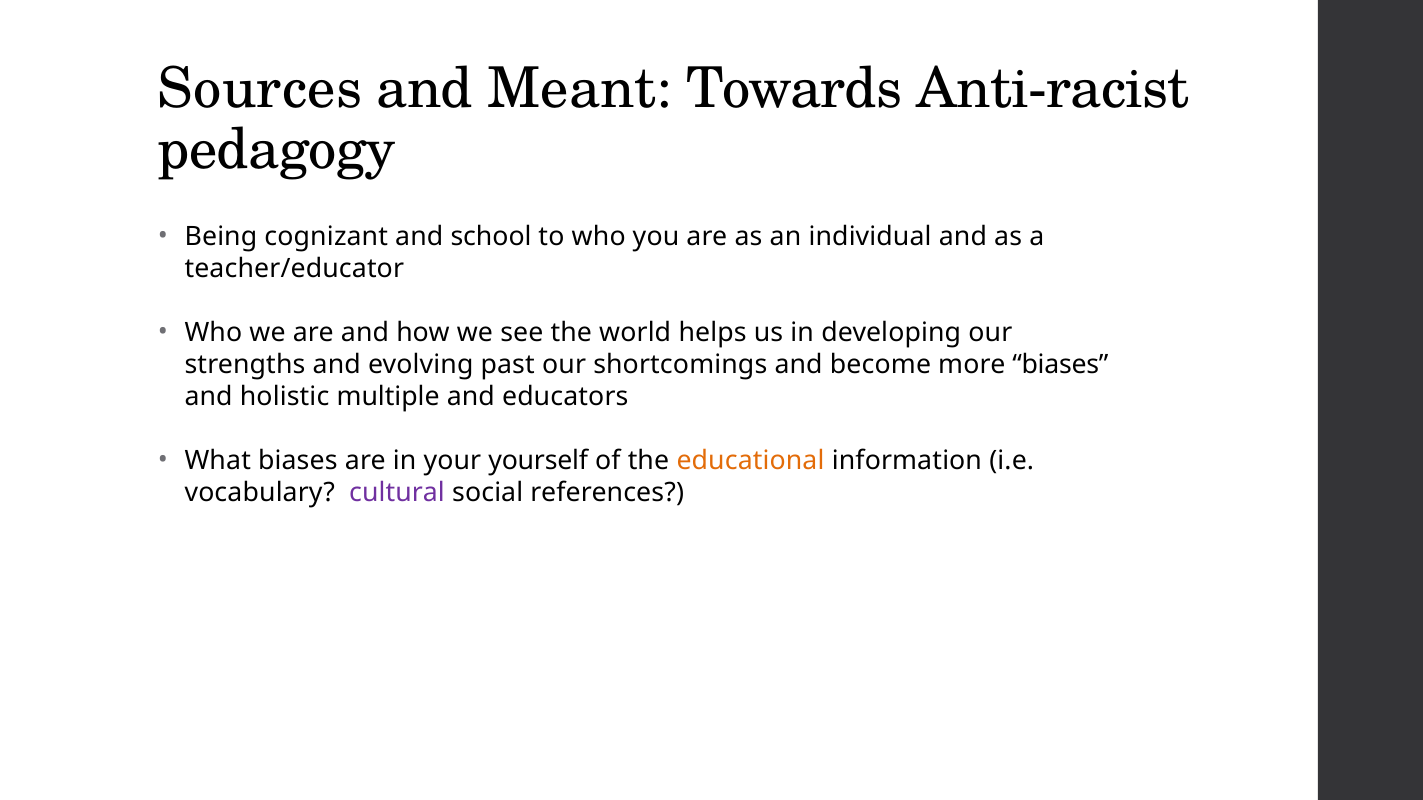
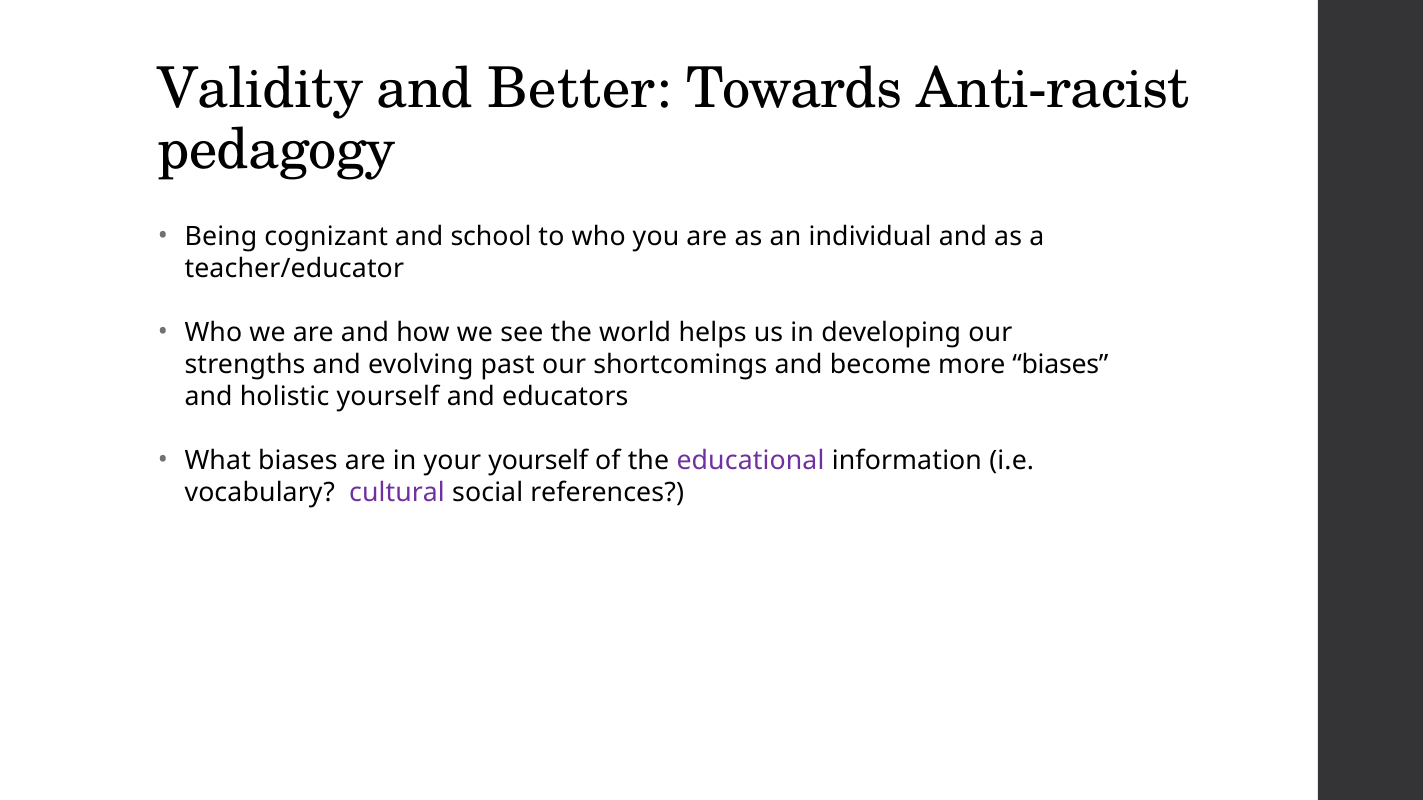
Sources: Sources -> Validity
Meant: Meant -> Better
holistic multiple: multiple -> yourself
educational colour: orange -> purple
